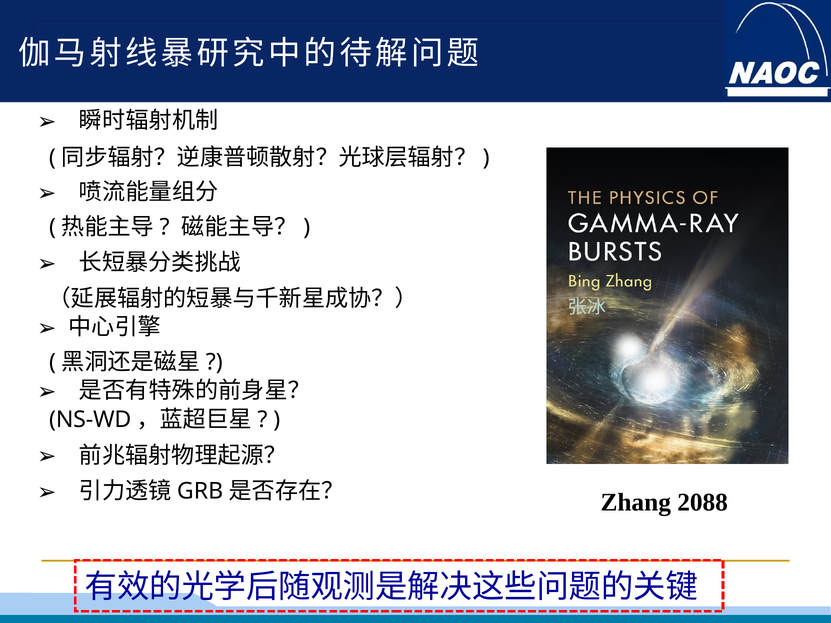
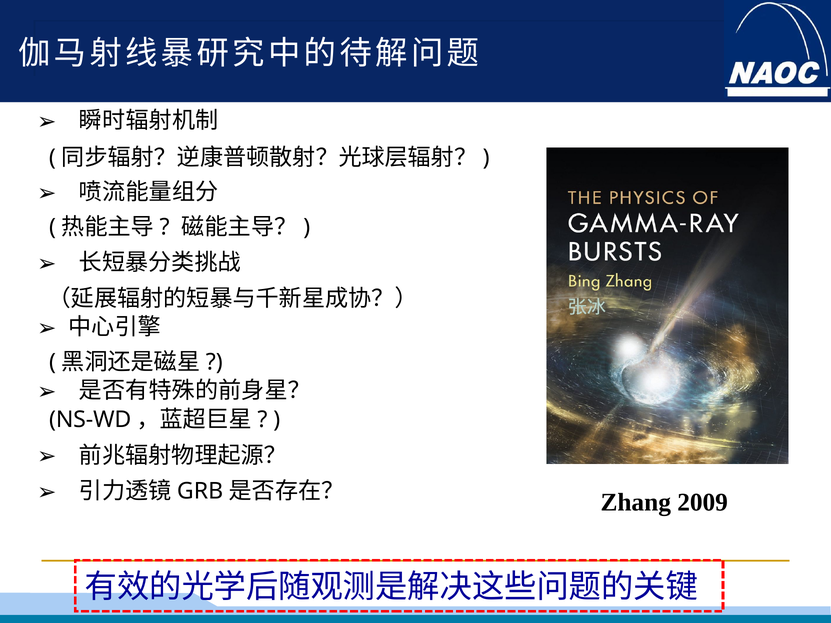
2088: 2088 -> 2009
